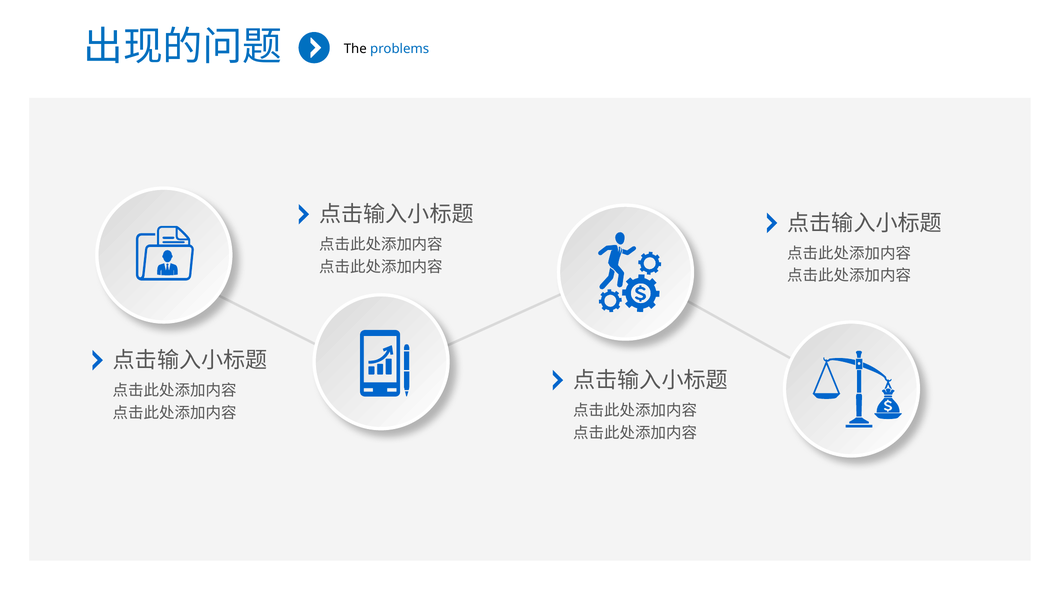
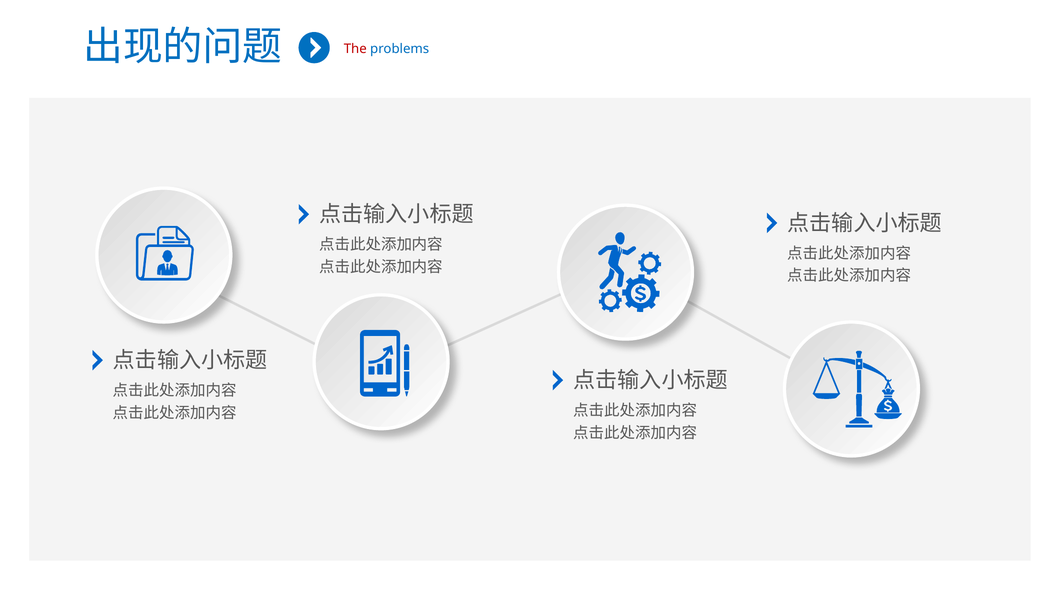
The colour: black -> red
